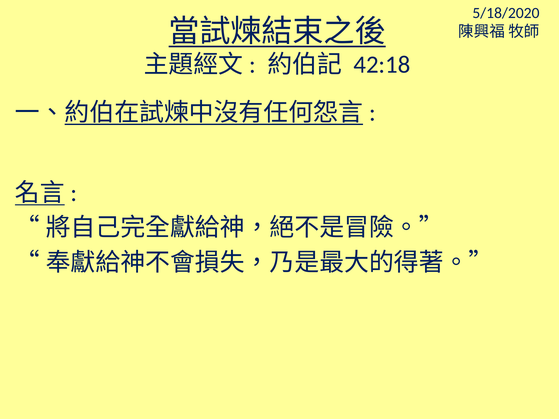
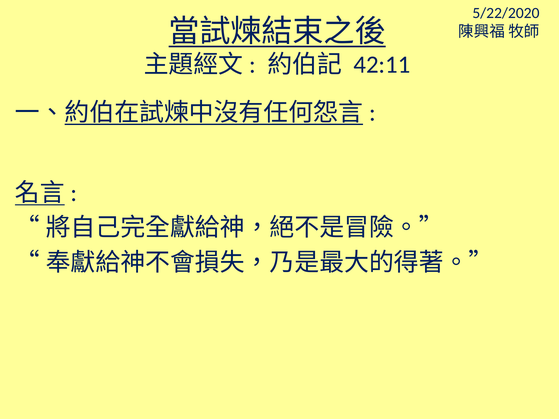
5/18/2020: 5/18/2020 -> 5/22/2020
42:18: 42:18 -> 42:11
